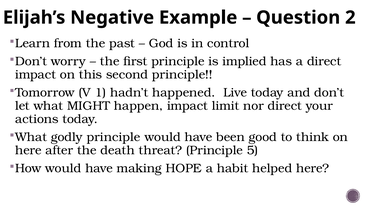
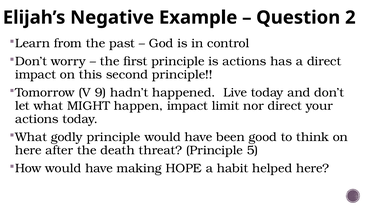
is implied: implied -> actions
1: 1 -> 9
